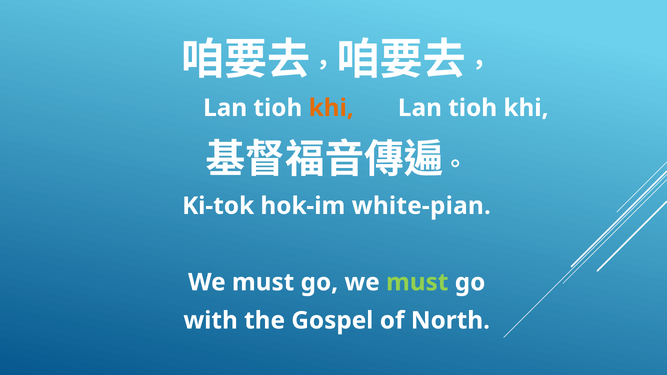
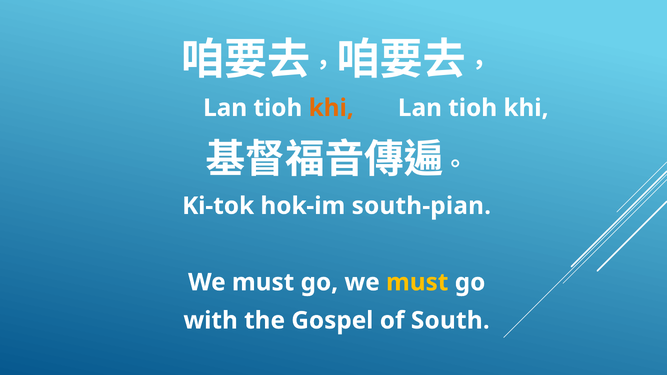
white-pian: white-pian -> south-pian
must at (417, 282) colour: light green -> yellow
North: North -> South
